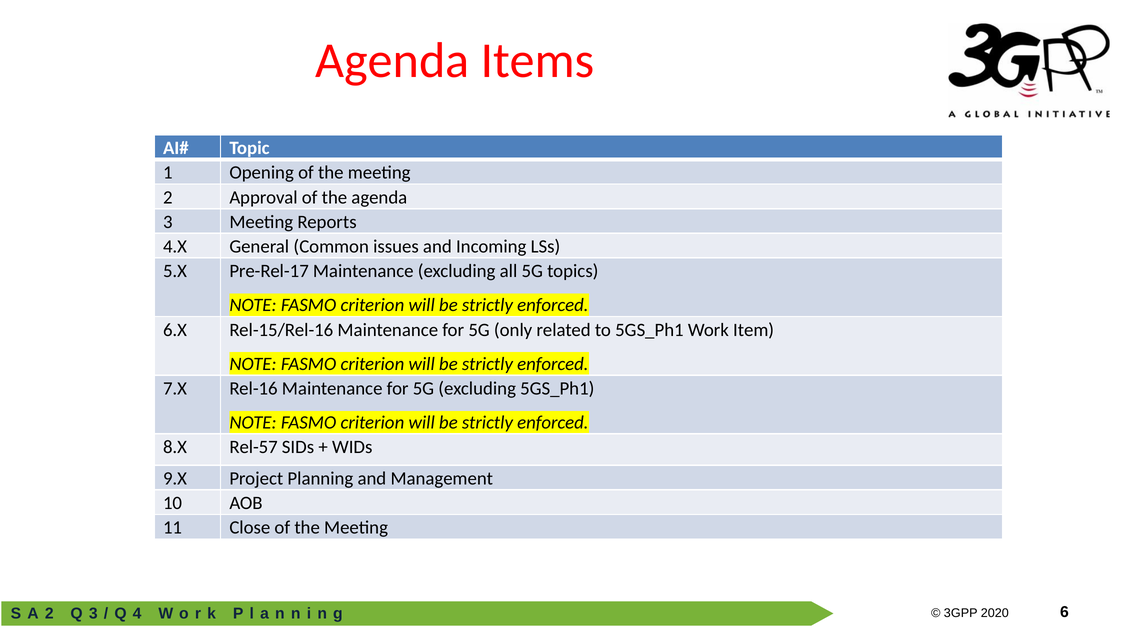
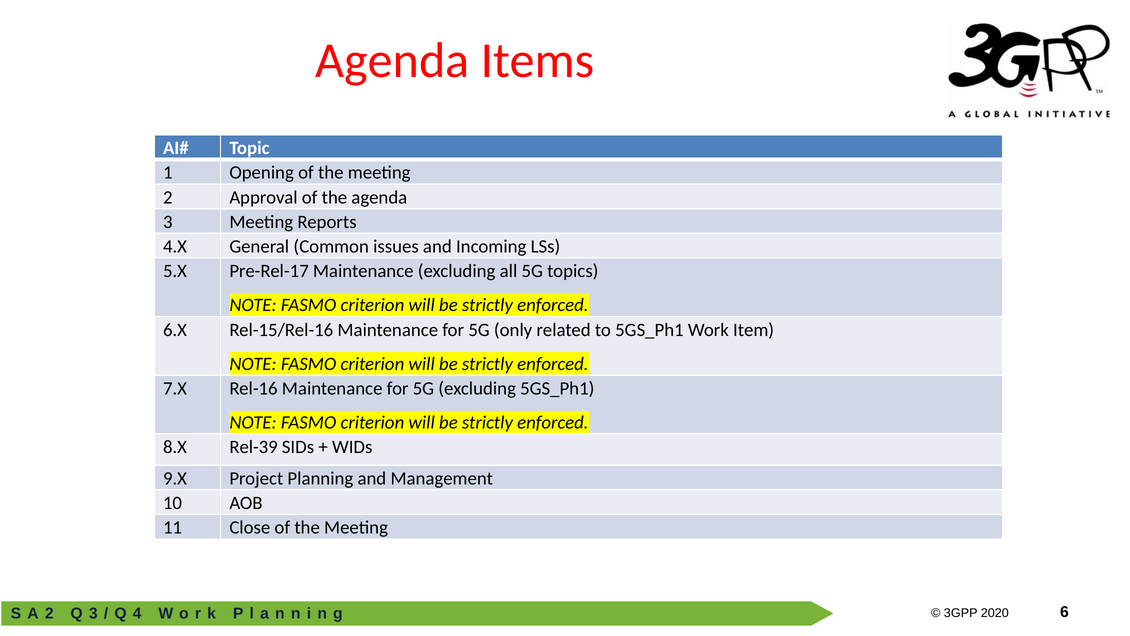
Rel-57: Rel-57 -> Rel-39
